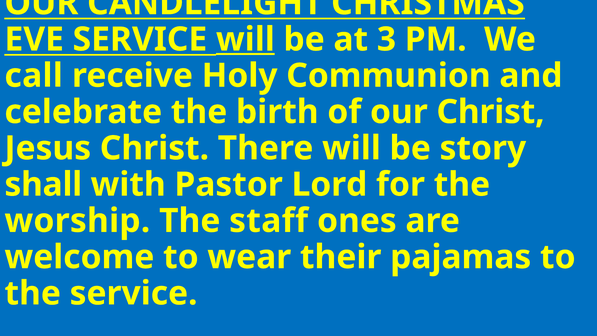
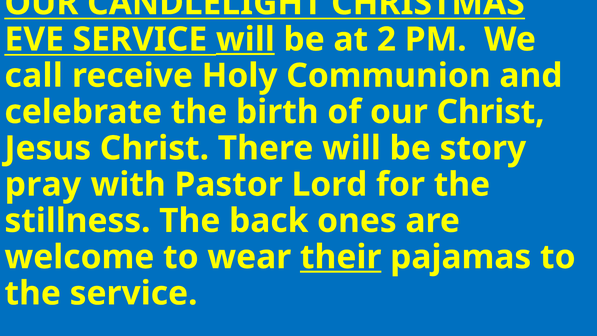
3: 3 -> 2
shall: shall -> pray
worship: worship -> stillness
staff: staff -> back
their underline: none -> present
